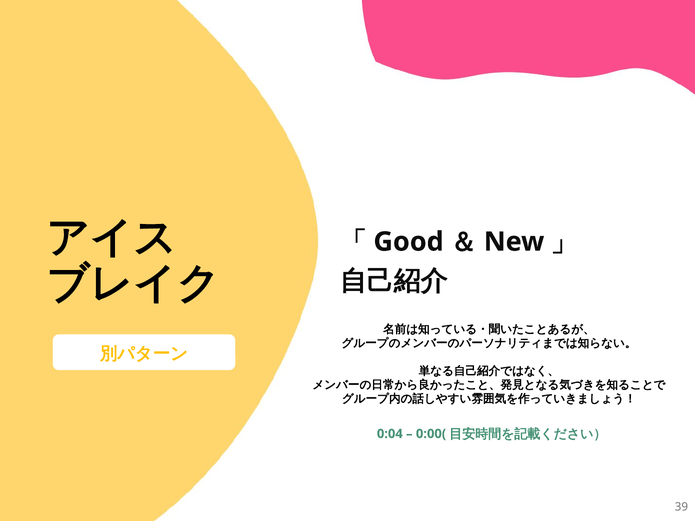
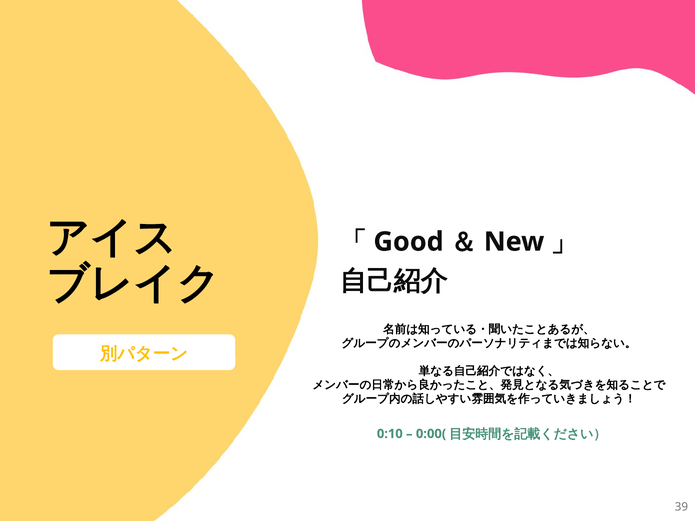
0:04: 0:04 -> 0:10
